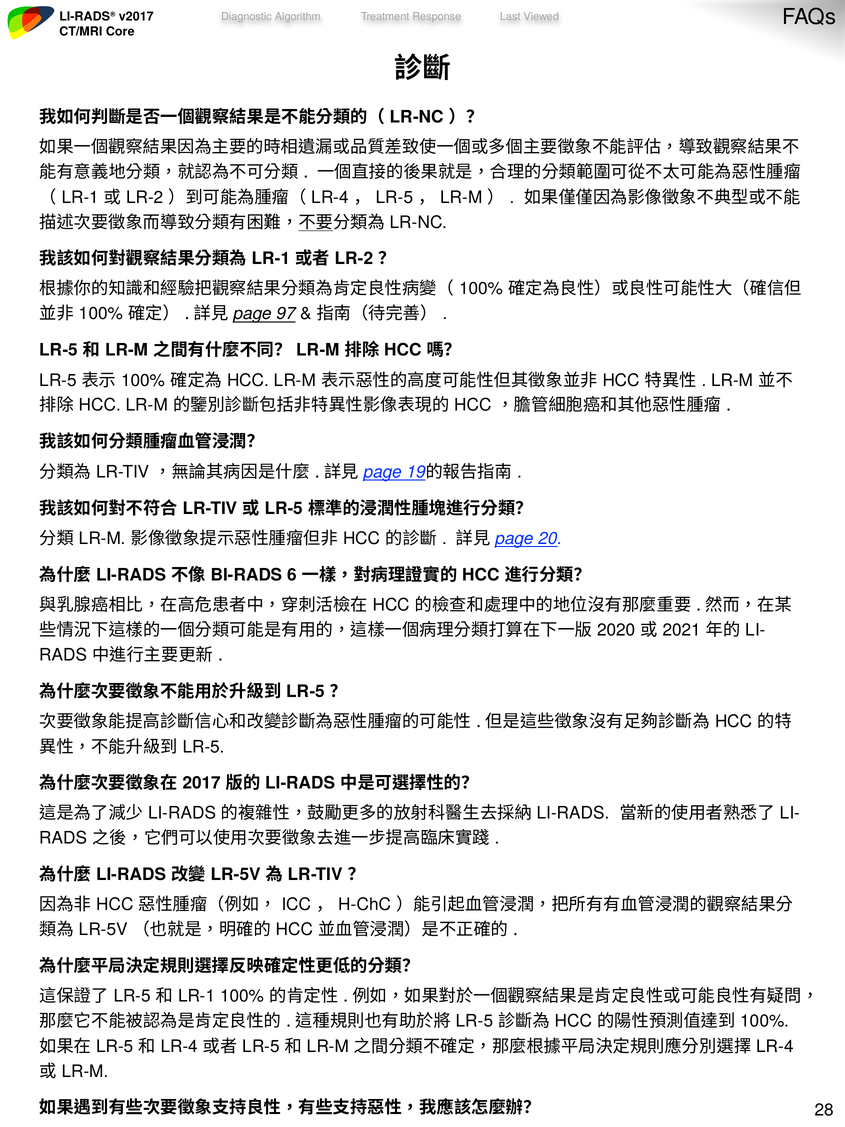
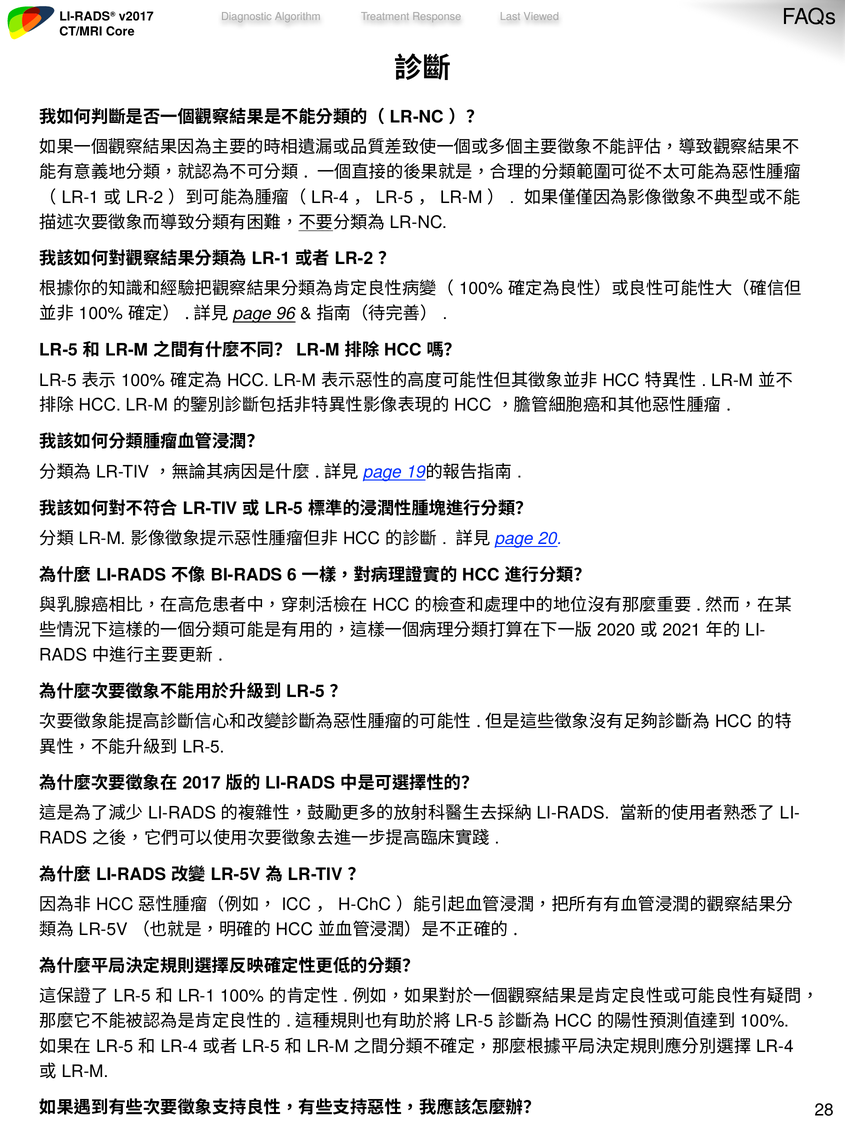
97: 97 -> 96
